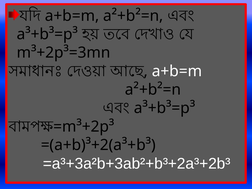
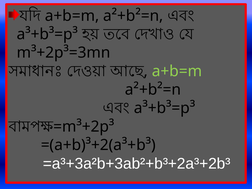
a+b=m at (177, 71) colour: white -> light green
